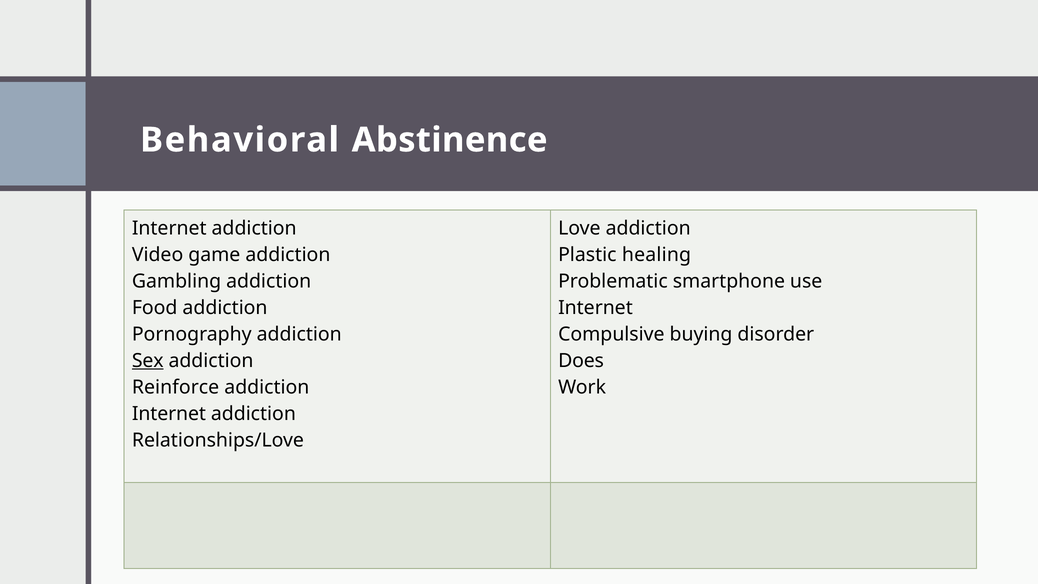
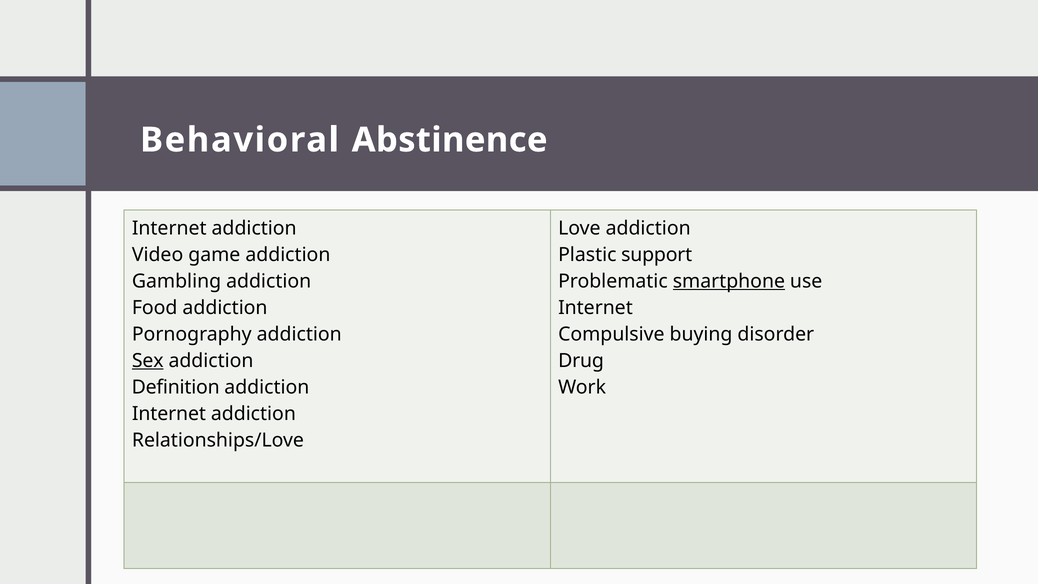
healing: healing -> support
smartphone underline: none -> present
Does: Does -> Drug
Reinforce: Reinforce -> Definition
